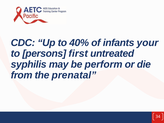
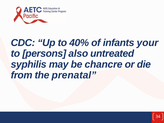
first: first -> also
perform: perform -> chancre
